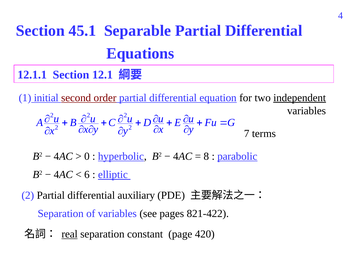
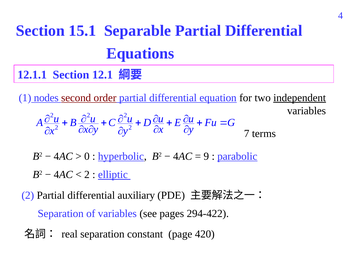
45.1: 45.1 -> 15.1
initial: initial -> nodes
8: 8 -> 9
6 at (87, 174): 6 -> 2
821-422: 821-422 -> 294-422
real underline: present -> none
